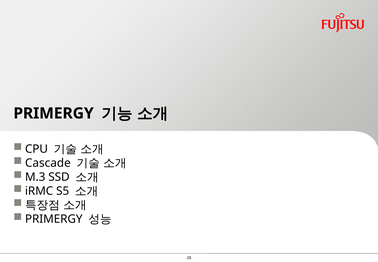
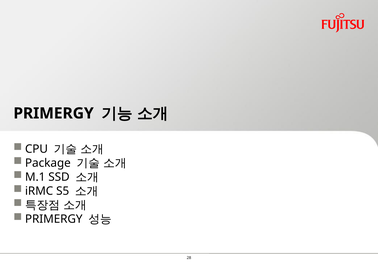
Cascade: Cascade -> Package
M.3: M.3 -> M.1
